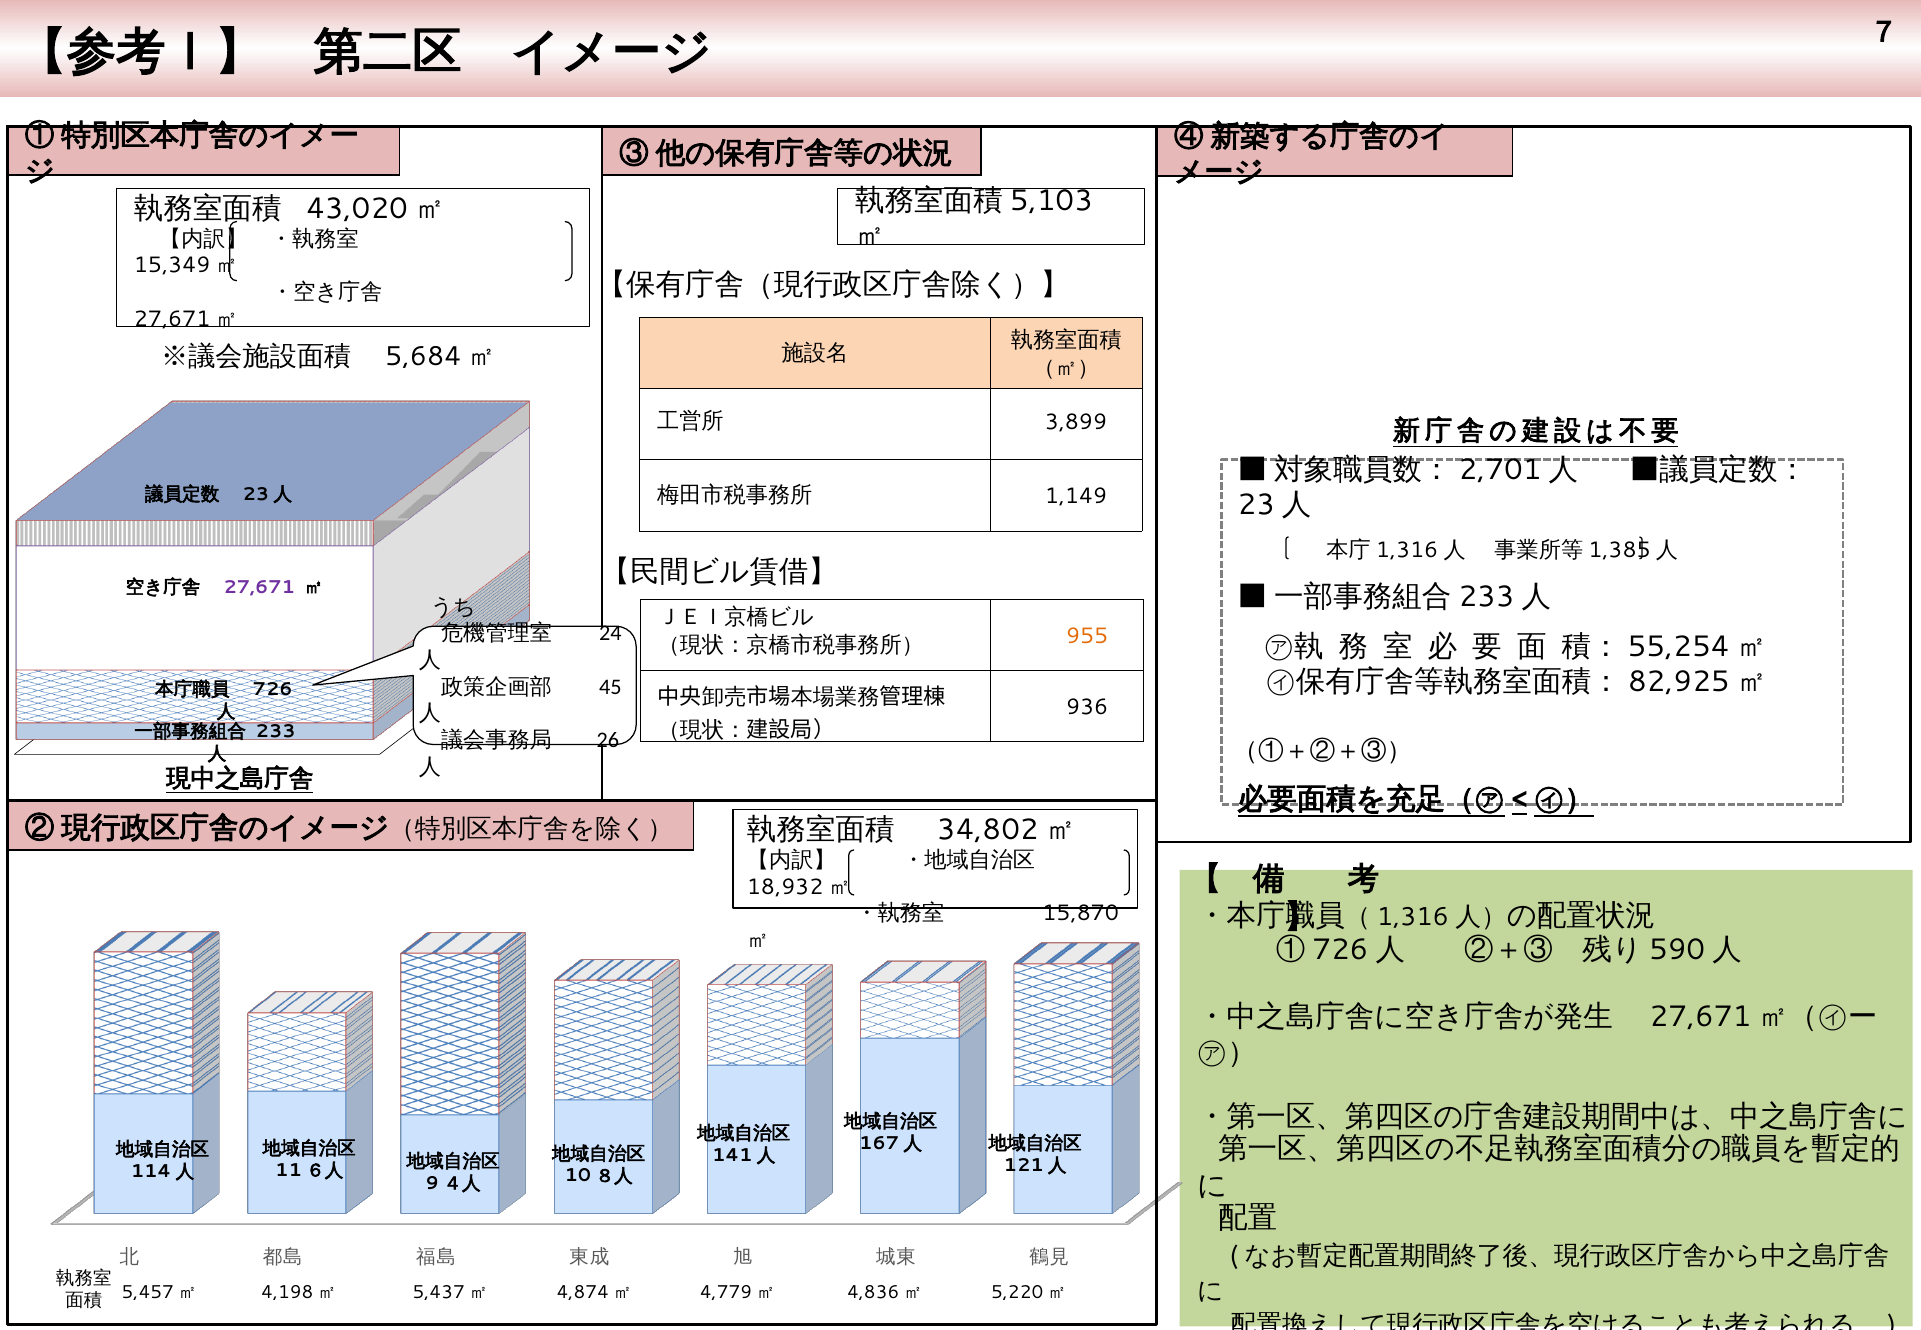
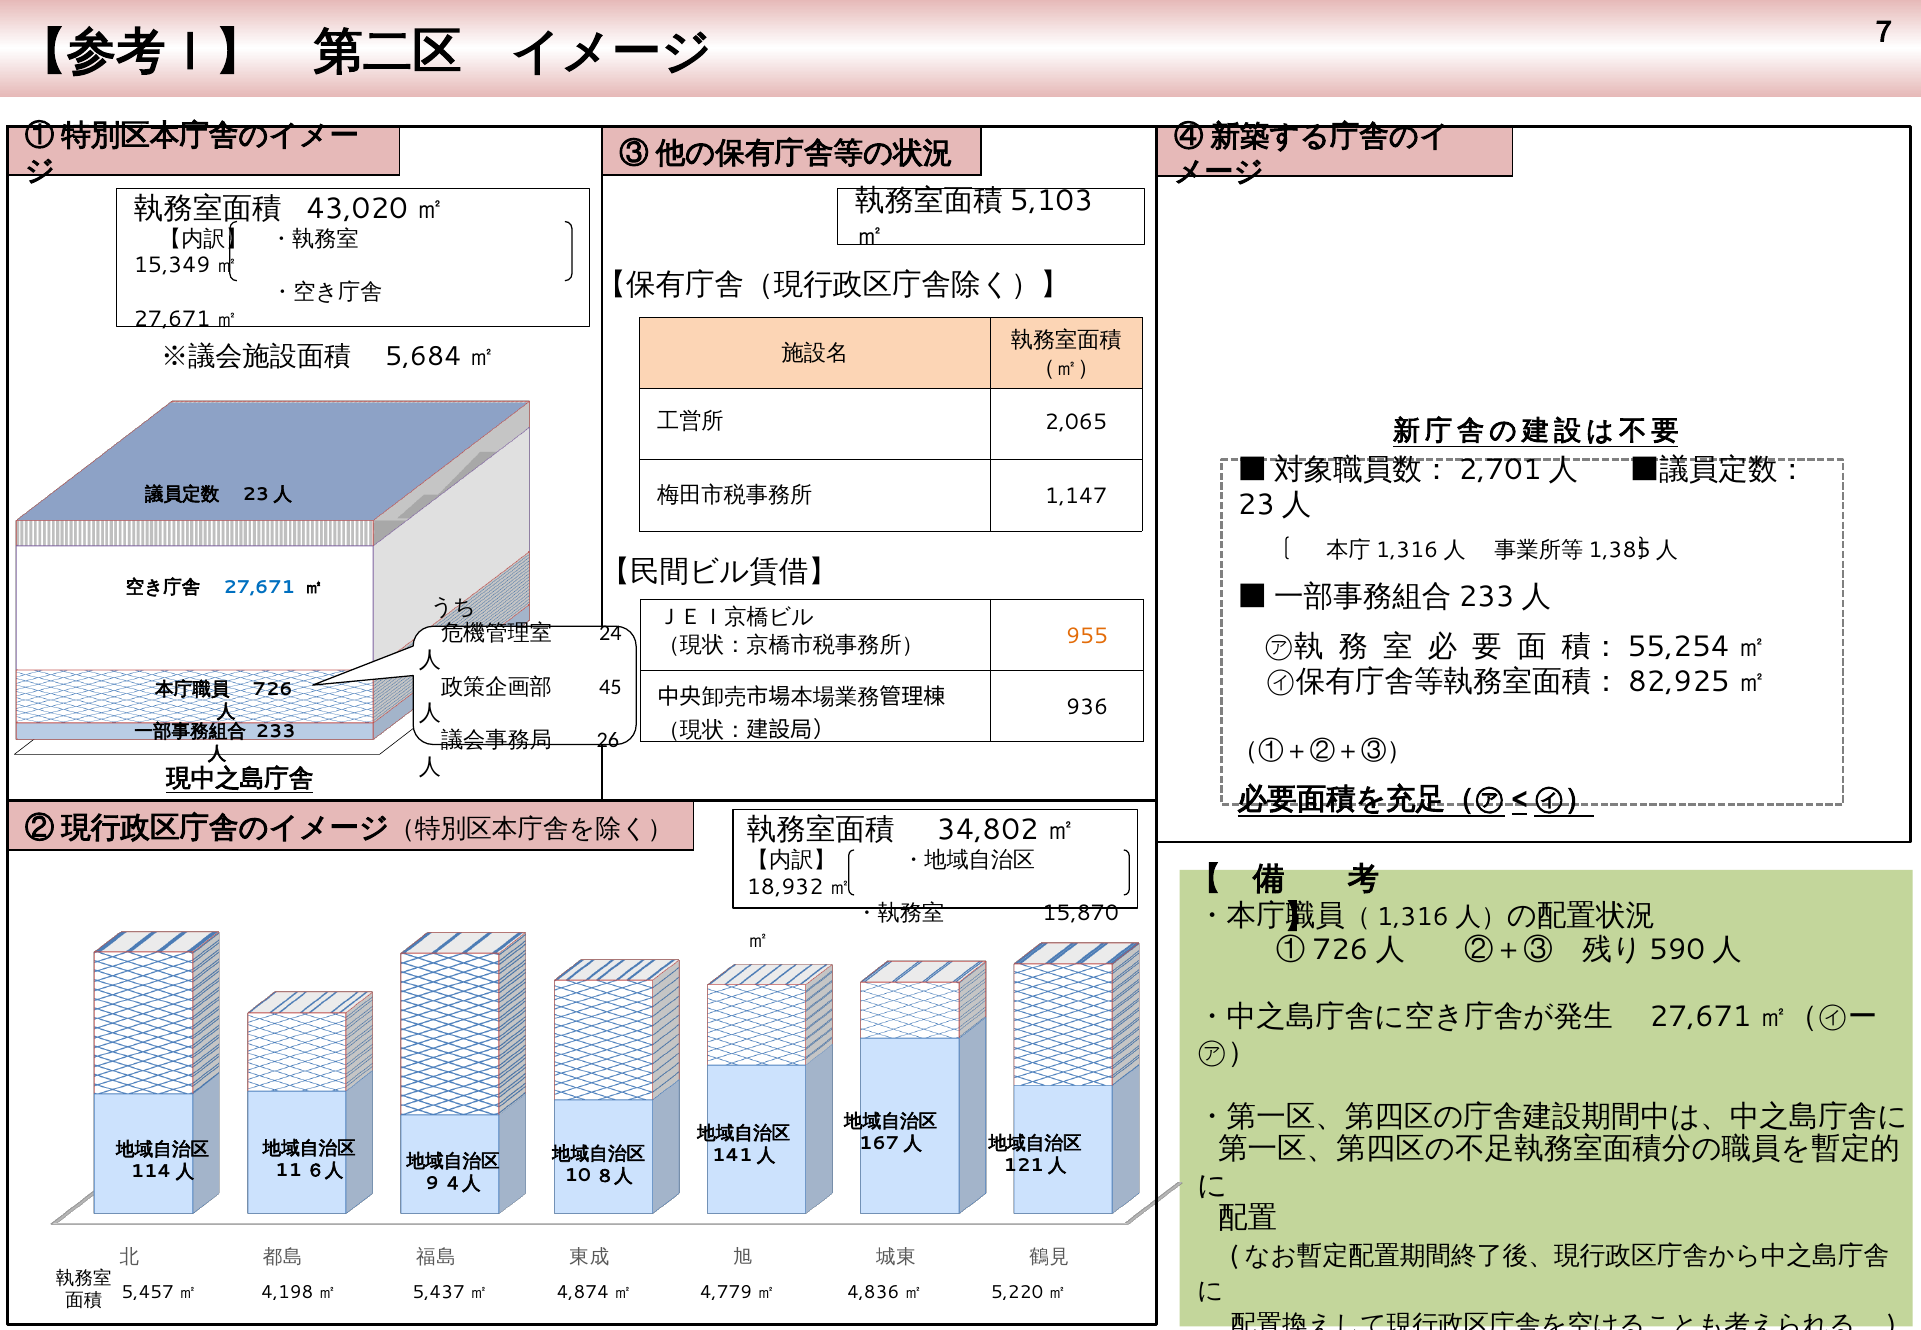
3,899: 3,899 -> 2,065
1,149: 1,149 -> 1,147
27,671 colour: purple -> blue
